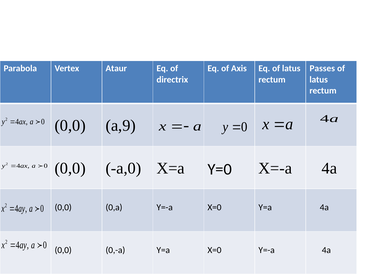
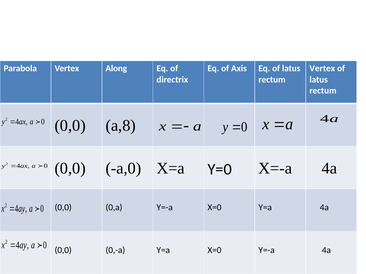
Ataur: Ataur -> Along
Passes at (322, 69): Passes -> Vertex
a,9: a,9 -> a,8
